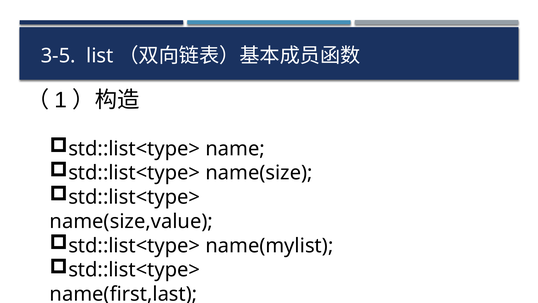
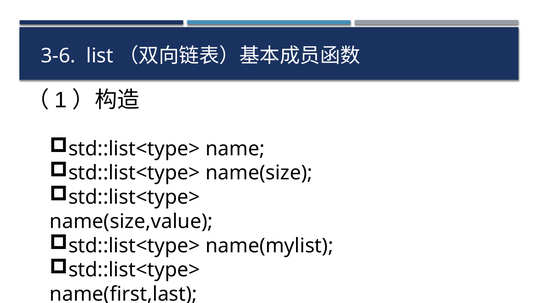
3-5: 3-5 -> 3-6
